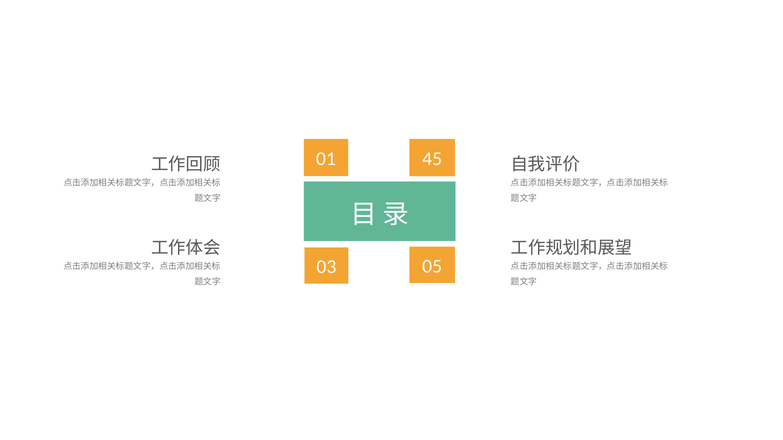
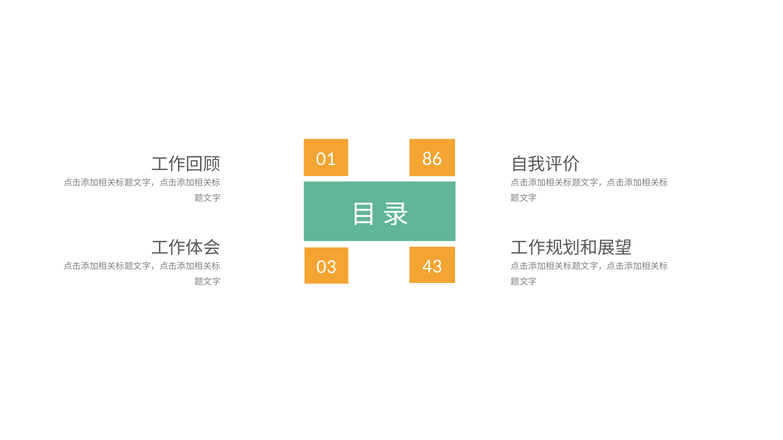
45: 45 -> 86
05: 05 -> 43
